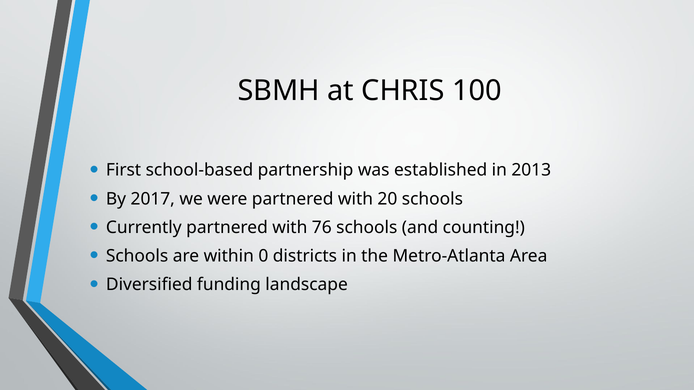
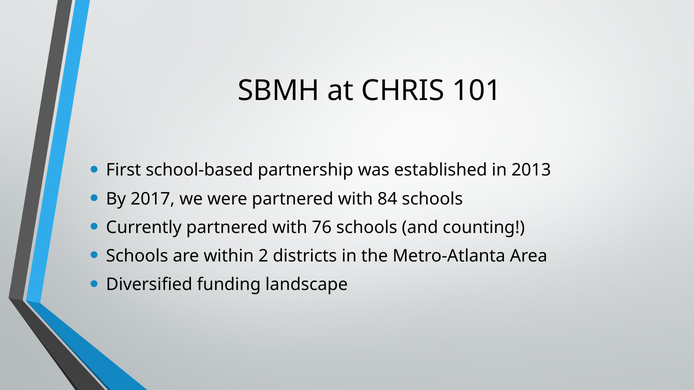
100: 100 -> 101
20: 20 -> 84
0: 0 -> 2
